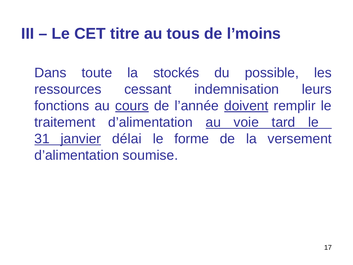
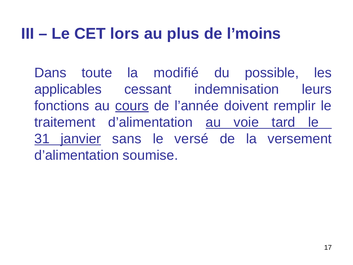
titre: titre -> lors
tous: tous -> plus
stockés: stockés -> modifié
ressources: ressources -> applicables
doivent underline: present -> none
délai: délai -> sans
forme: forme -> versé
